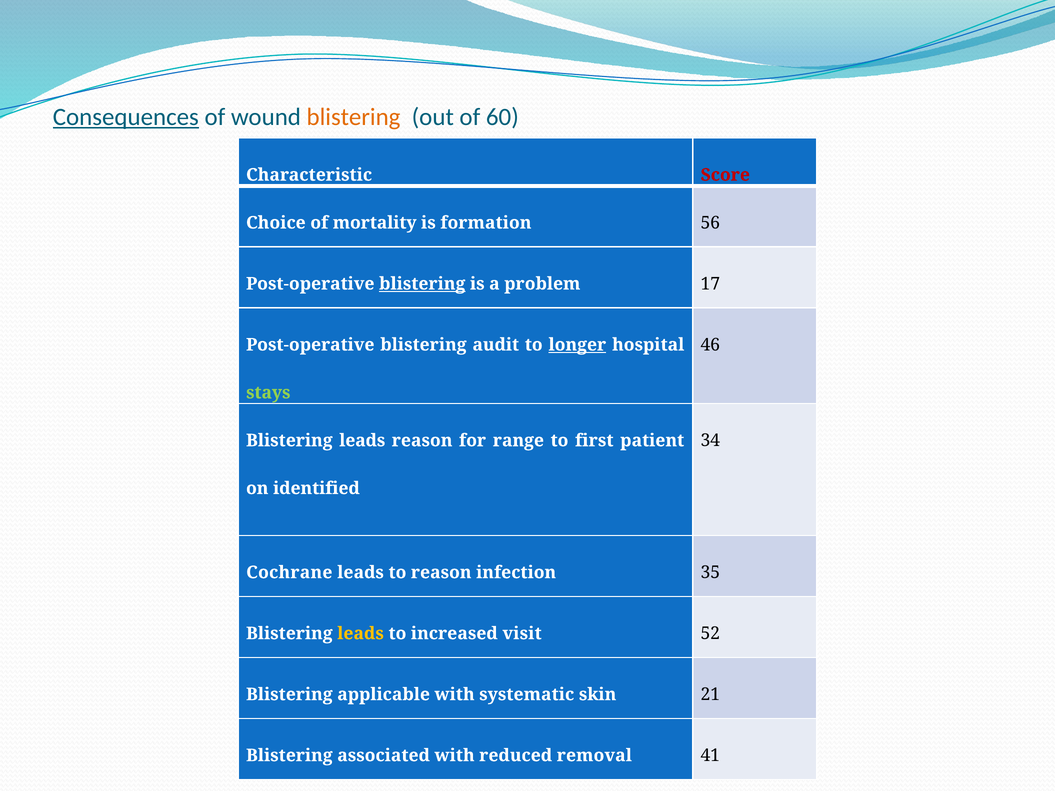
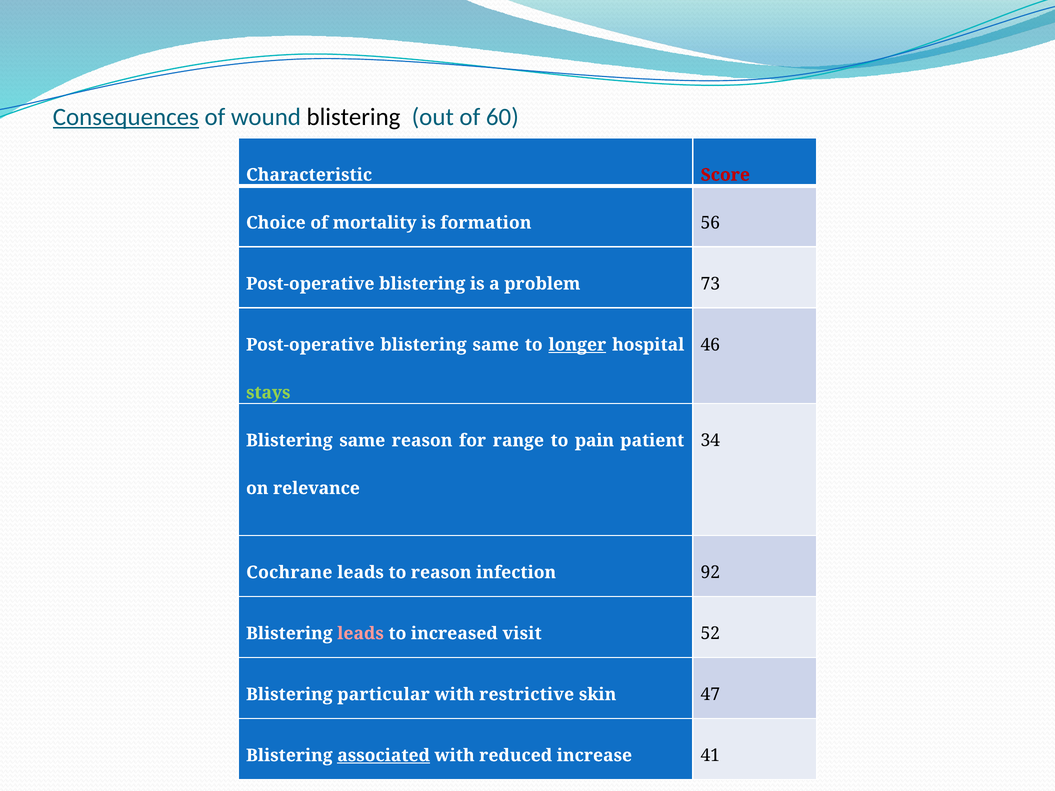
blistering at (354, 117) colour: orange -> black
blistering at (422, 284) underline: present -> none
17: 17 -> 73
Post-operative blistering audit: audit -> same
leads at (362, 441): leads -> same
first: first -> pain
identified: identified -> relevance
35: 35 -> 92
leads at (361, 634) colour: yellow -> pink
applicable: applicable -> particular
systematic: systematic -> restrictive
21: 21 -> 47
associated underline: none -> present
removal: removal -> increase
